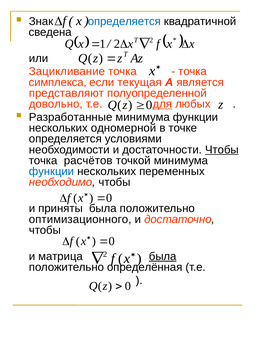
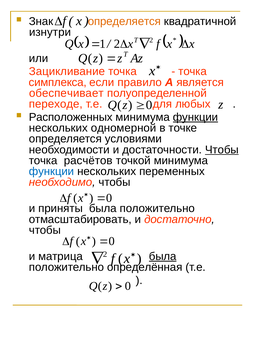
определяется at (124, 21) colour: blue -> orange
сведена: сведена -> изнутри
текущая: текущая -> правило
представляют: представляют -> обеспечивает
довольно: довольно -> переходе
для underline: present -> none
Разработанные: Разработанные -> Расположенных
функции at (196, 117) underline: none -> present
оптимизационного: оптимизационного -> отмасштабировать
